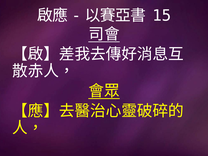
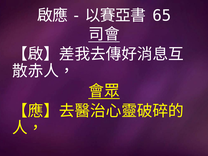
15: 15 -> 65
